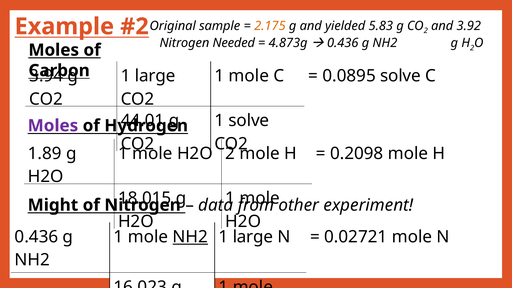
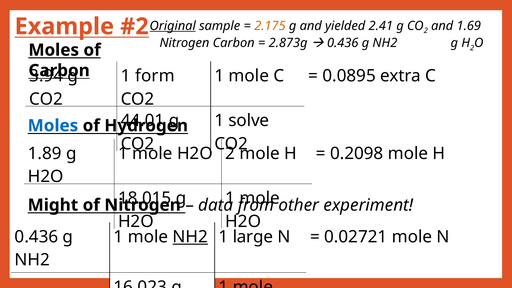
Original underline: none -> present
5.83: 5.83 -> 2.41
3.92: 3.92 -> 1.69
Nitrogen Needed: Needed -> Carbon
4.873g: 4.873g -> 2.873g
large at (155, 76): large -> form
0.0895 solve: solve -> extra
Moles at (53, 126) colour: purple -> blue
